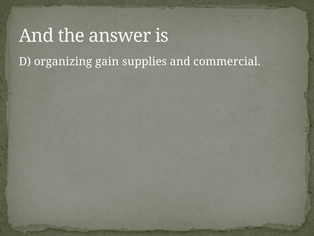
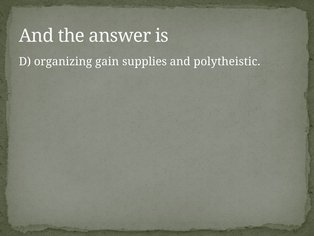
commercial: commercial -> polytheistic
